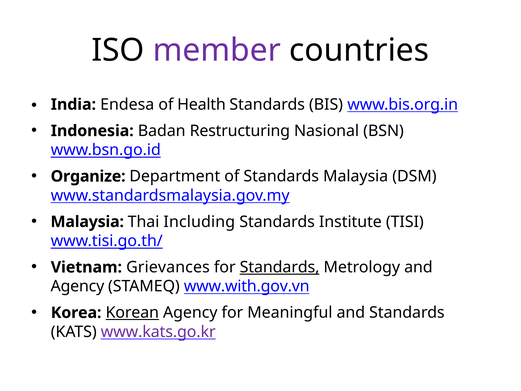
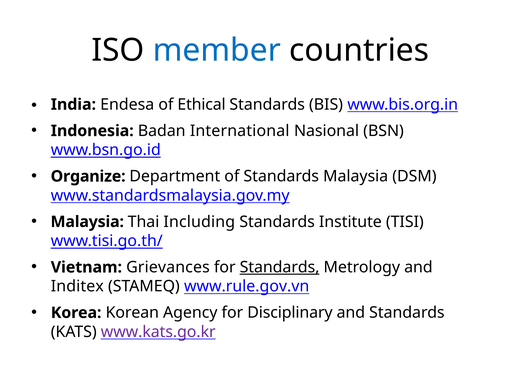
member colour: purple -> blue
Health: Health -> Ethical
Restructuring: Restructuring -> International
Agency at (77, 286): Agency -> Inditex
www.with.gov.vn: www.with.gov.vn -> www.rule.gov.vn
Korean underline: present -> none
Meaningful: Meaningful -> Disciplinary
